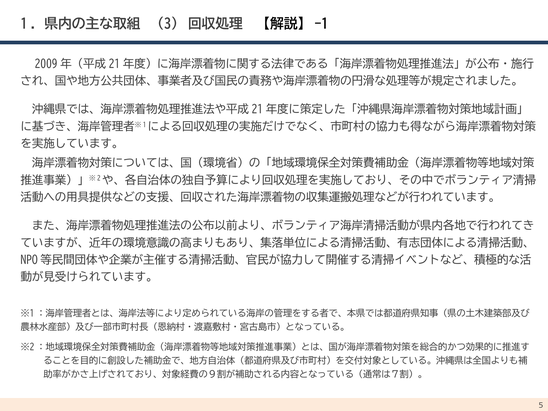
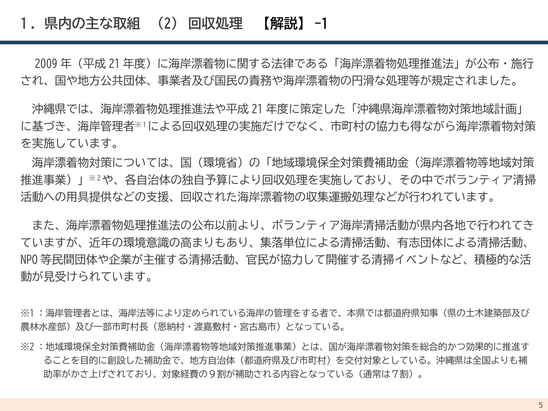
3: 3 -> 2
